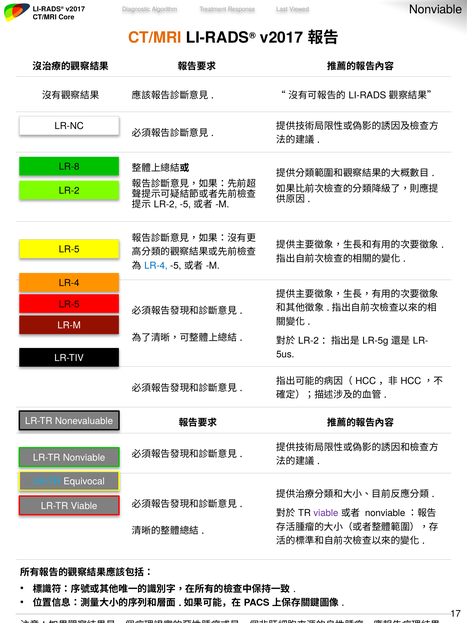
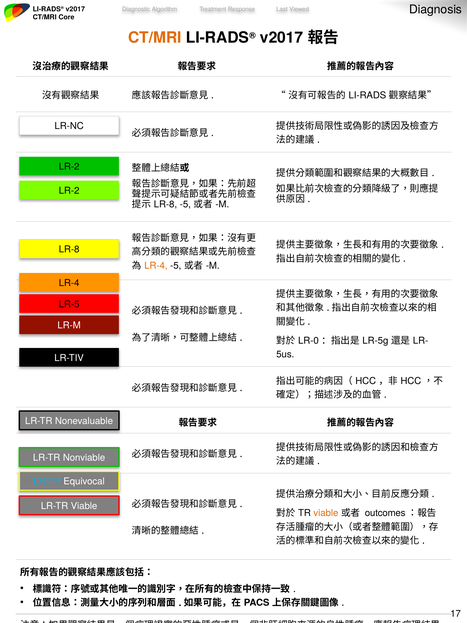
Nonviable at (436, 9): Nonviable -> Diagnosis
LR-8 at (69, 167): LR-8 -> LR-2
LR-2 at (165, 204): LR-2 -> LR-8
LR-5 at (69, 249): LR-5 -> LR-8
LR-4 at (156, 265) colour: blue -> orange
LR-2 at (308, 341): LR-2 -> LR-0
viable at (326, 513) colour: purple -> orange
nonviable at (385, 513): nonviable -> outcomes
